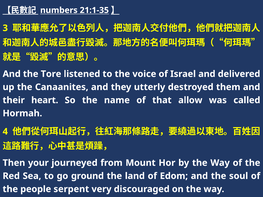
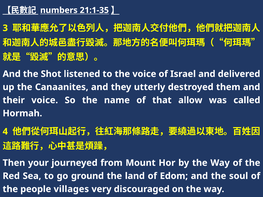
Tore: Tore -> Shot
their heart: heart -> voice
serpent: serpent -> villages
